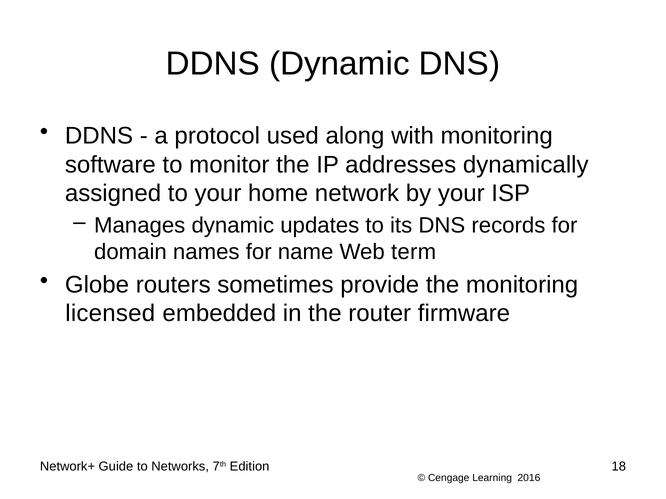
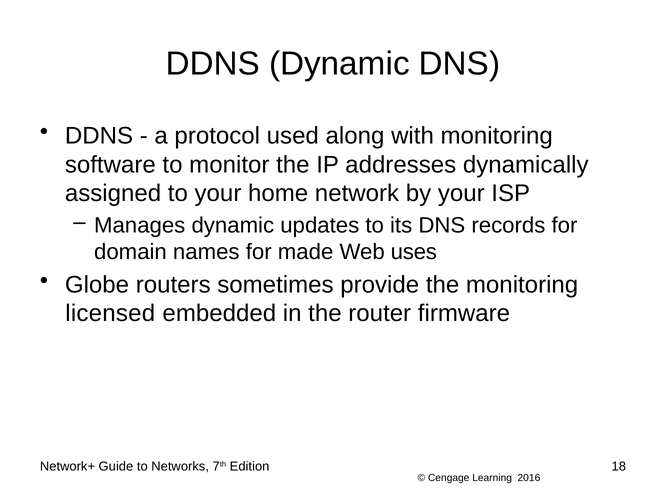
name: name -> made
term: term -> uses
